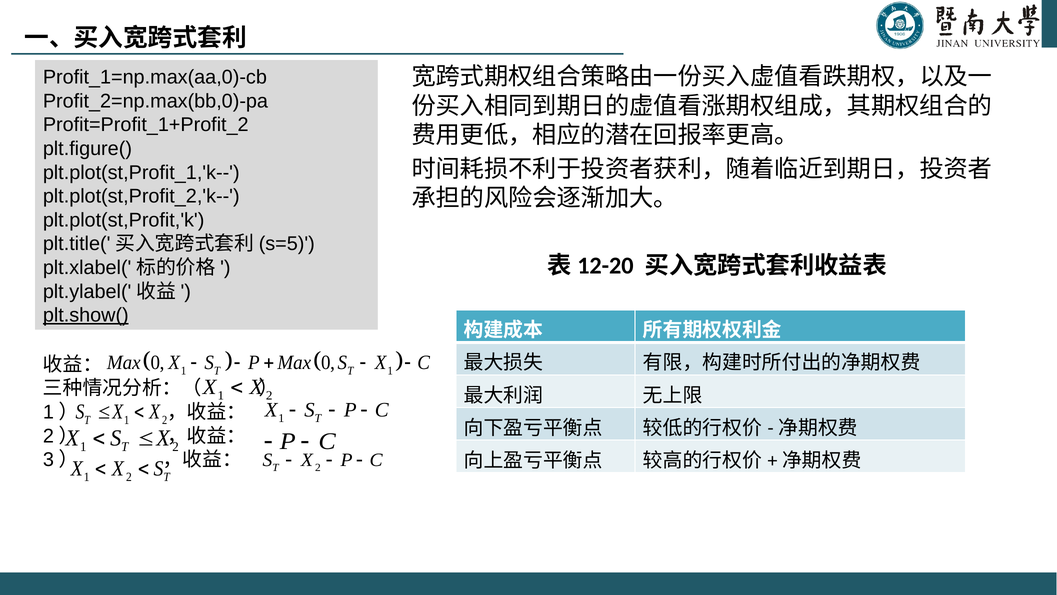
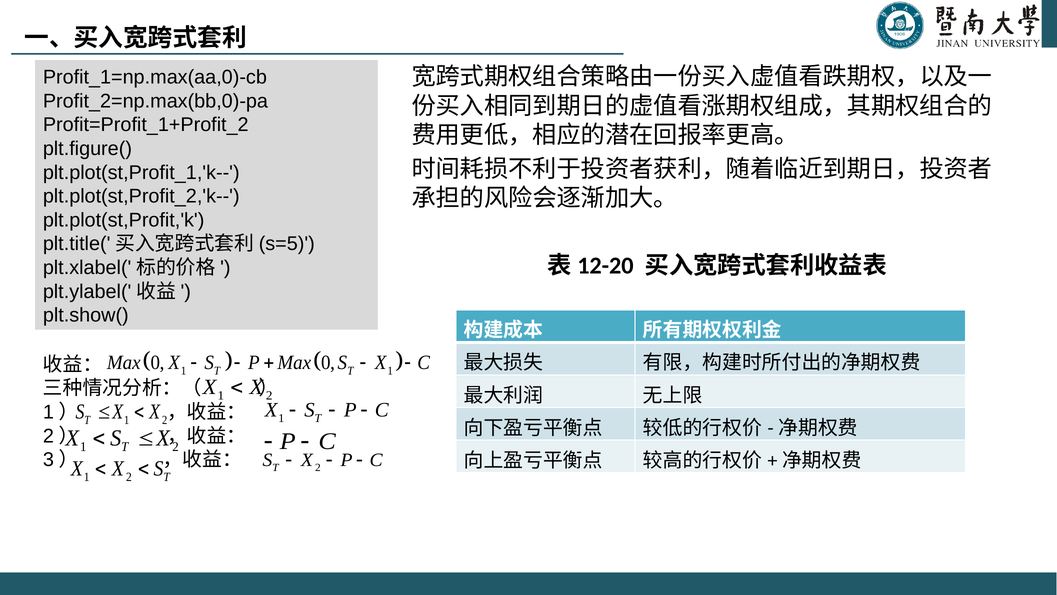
plt.show( underline: present -> none
